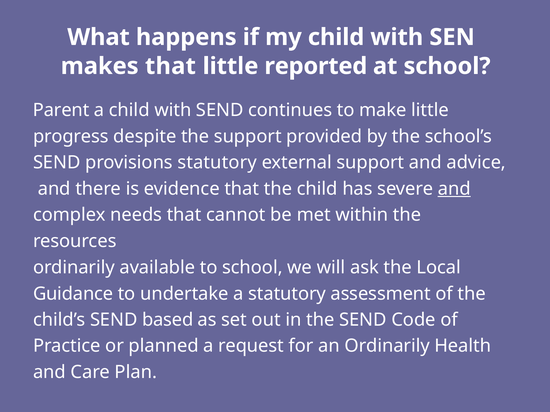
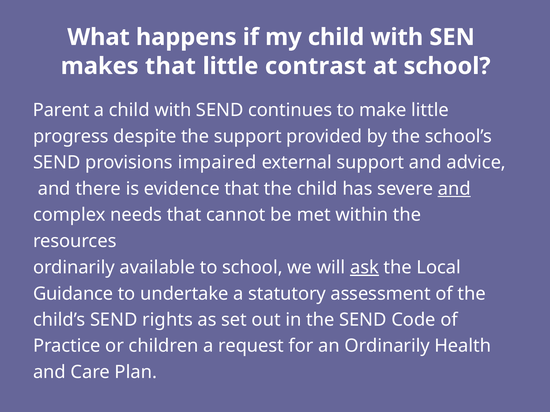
reported: reported -> contrast
provisions statutory: statutory -> impaired
ask underline: none -> present
based: based -> rights
planned: planned -> children
